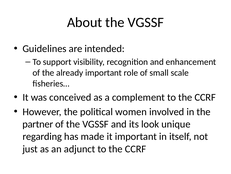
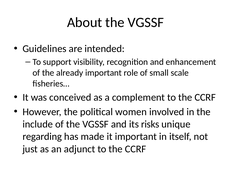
partner: partner -> include
look: look -> risks
